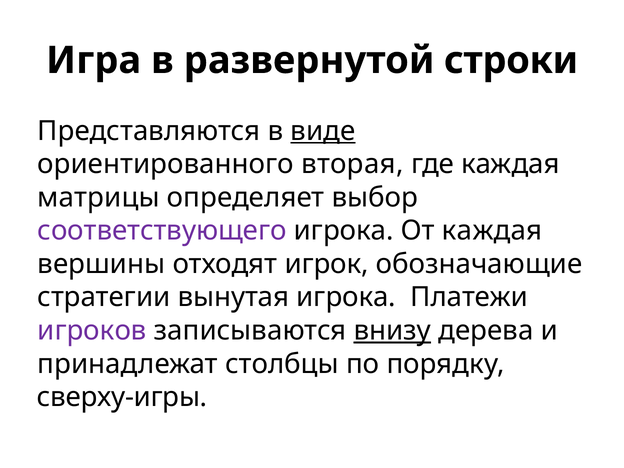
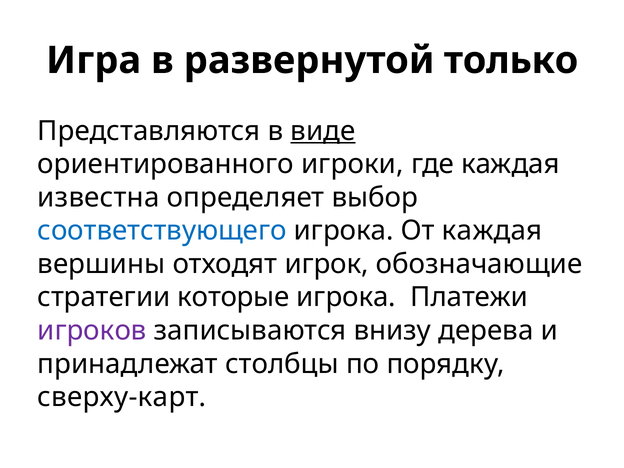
строки: строки -> только
вторая: вторая -> игроки
матрицы: матрицы -> известна
соответствующего colour: purple -> blue
вынутая: вынутая -> которые
внизу underline: present -> none
сверху-игры: сверху-игры -> сверху-карт
